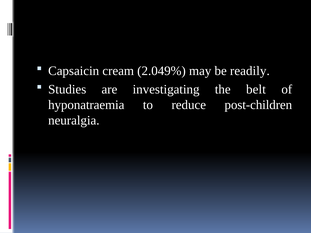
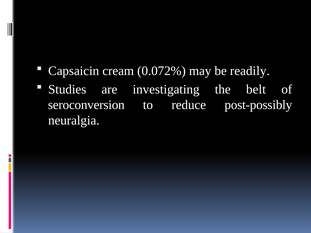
2.049%: 2.049% -> 0.072%
hyponatraemia: hyponatraemia -> seroconversion
post-children: post-children -> post-possibly
